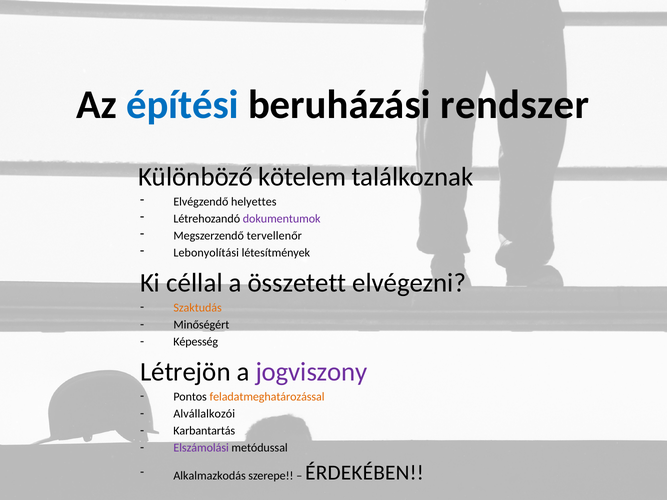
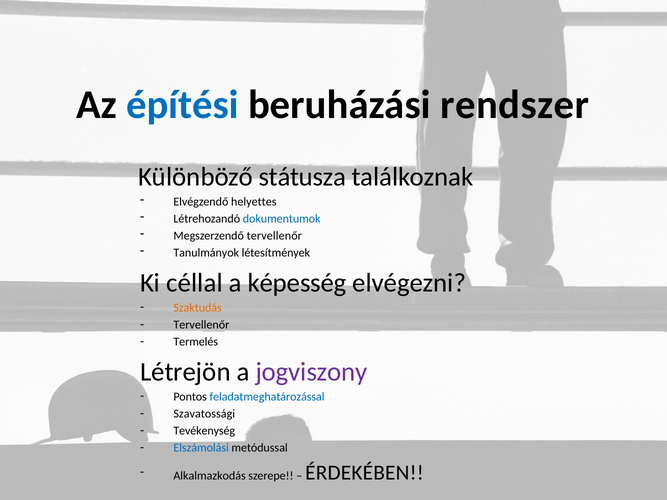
kötelem: kötelem -> státusza
dokumentumok colour: purple -> blue
Lebonyolítási: Lebonyolítási -> Tanulmányok
összetett: összetett -> képesség
Minőségért at (201, 325): Minőségért -> Tervellenőr
Képesség: Képesség -> Termelés
feladatmeghatározással colour: orange -> blue
Alvállalkozói: Alvállalkozói -> Szavatossági
Karbantartás: Karbantartás -> Tevékenység
Elszámolási colour: purple -> blue
